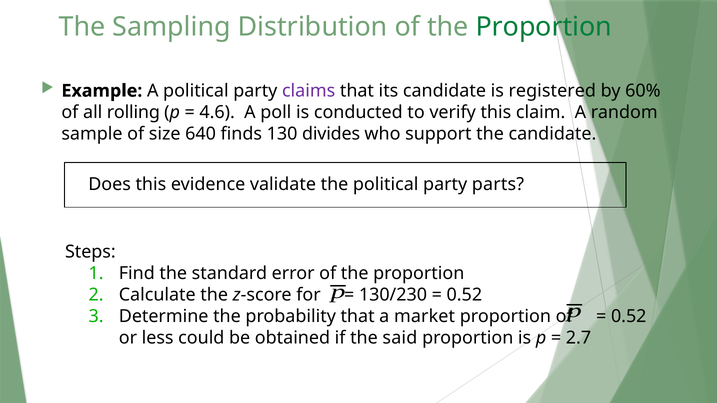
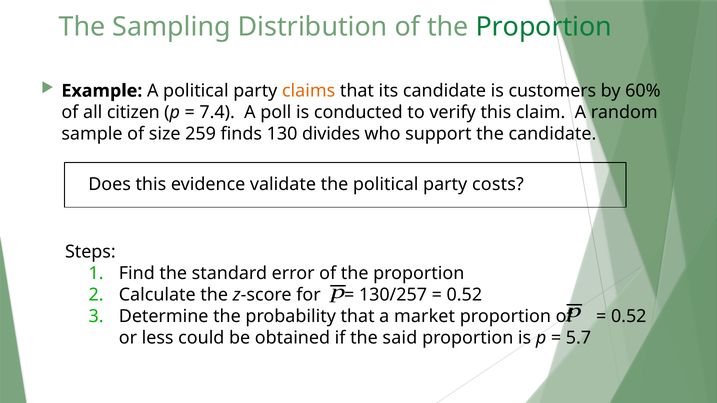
claims colour: purple -> orange
registered: registered -> customers
rolling: rolling -> citizen
4.6: 4.6 -> 7.4
640: 640 -> 259
parts: parts -> costs
130/230: 130/230 -> 130/257
2.7: 2.7 -> 5.7
